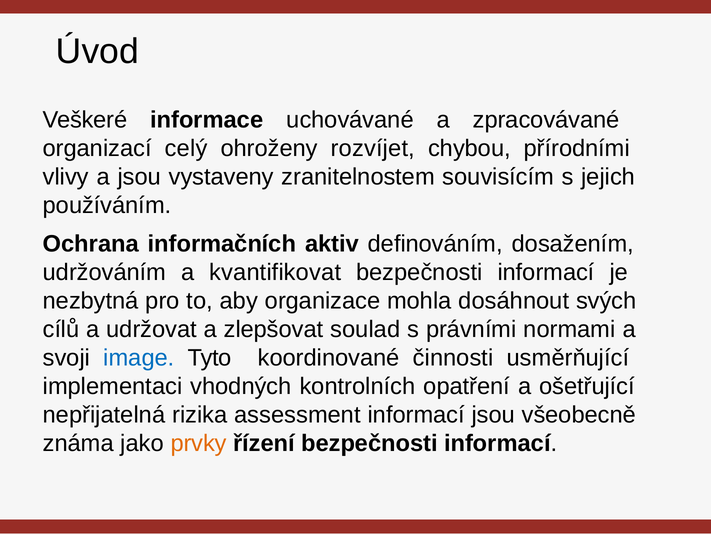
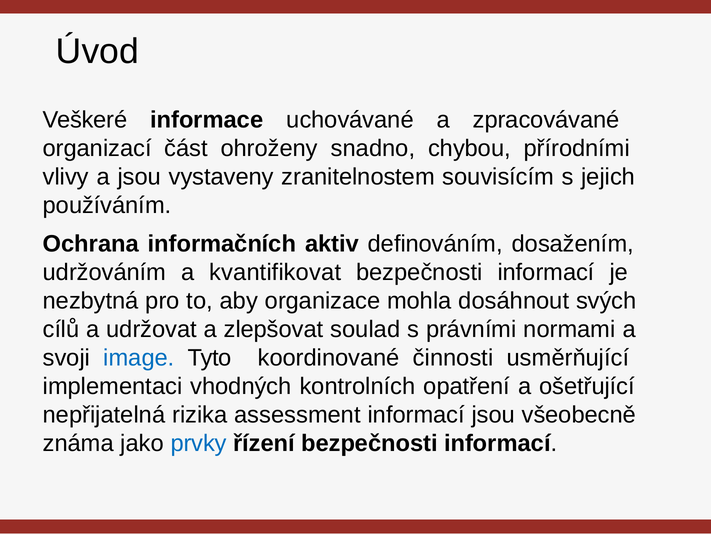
celý: celý -> část
rozvíjet: rozvíjet -> snadno
prvky colour: orange -> blue
